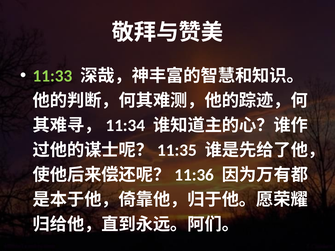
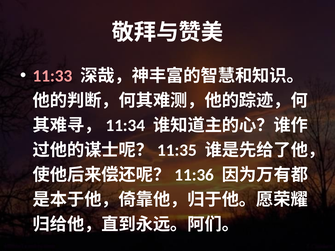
11:33 colour: light green -> pink
